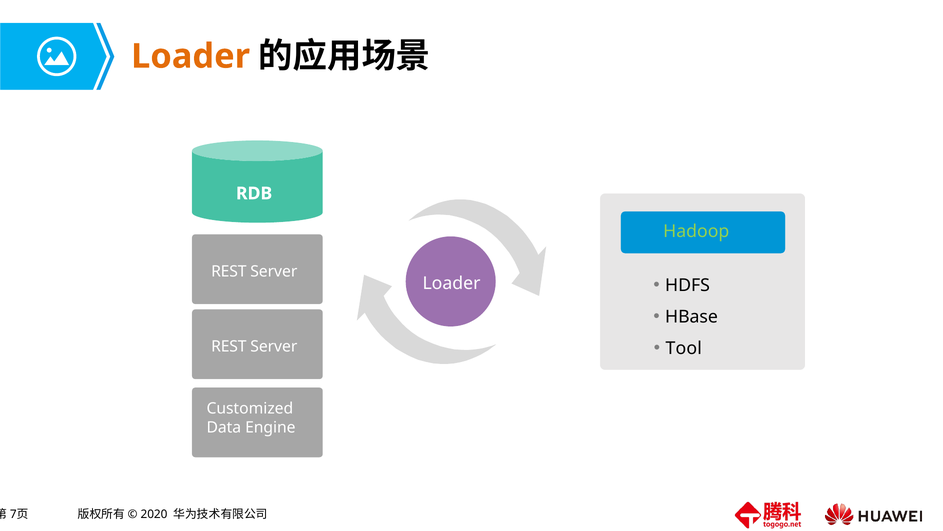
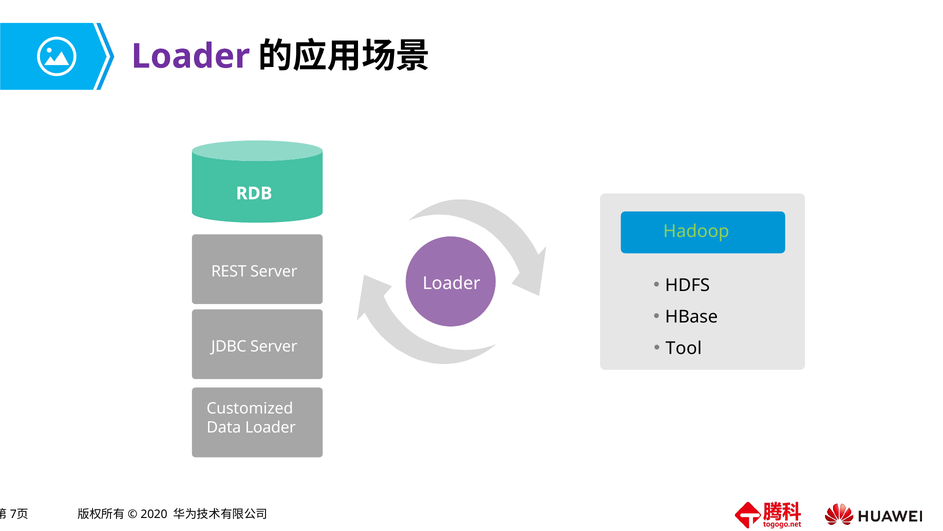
Loader at (191, 56) colour: orange -> purple
REST at (229, 346): REST -> JDBC
Data Engine: Engine -> Loader
